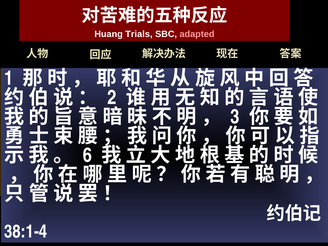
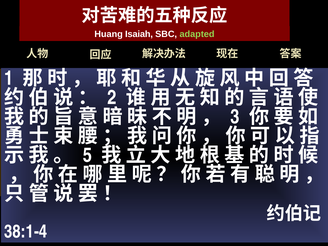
Trials: Trials -> Isaiah
adapted colour: pink -> light green
6 at (87, 155): 6 -> 5
